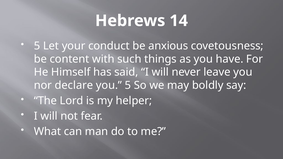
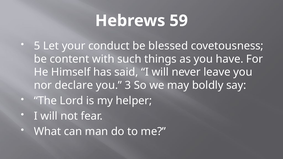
14: 14 -> 59
anxious: anxious -> blessed
you 5: 5 -> 3
